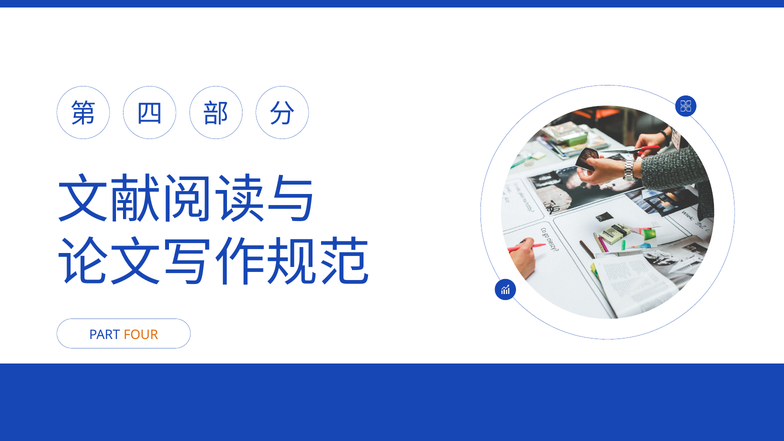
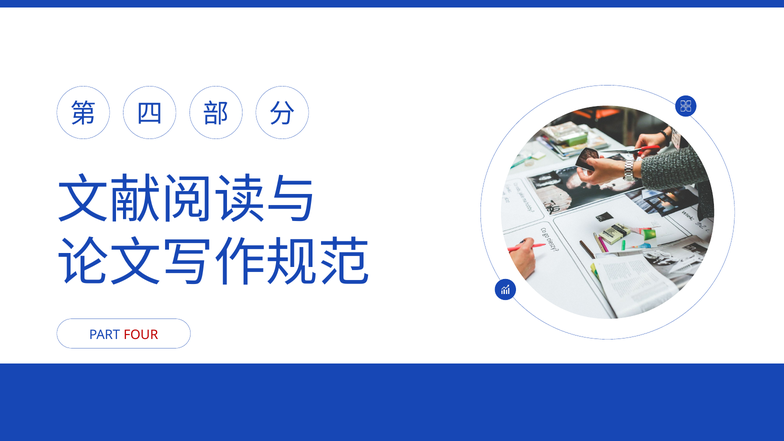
FOUR colour: orange -> red
